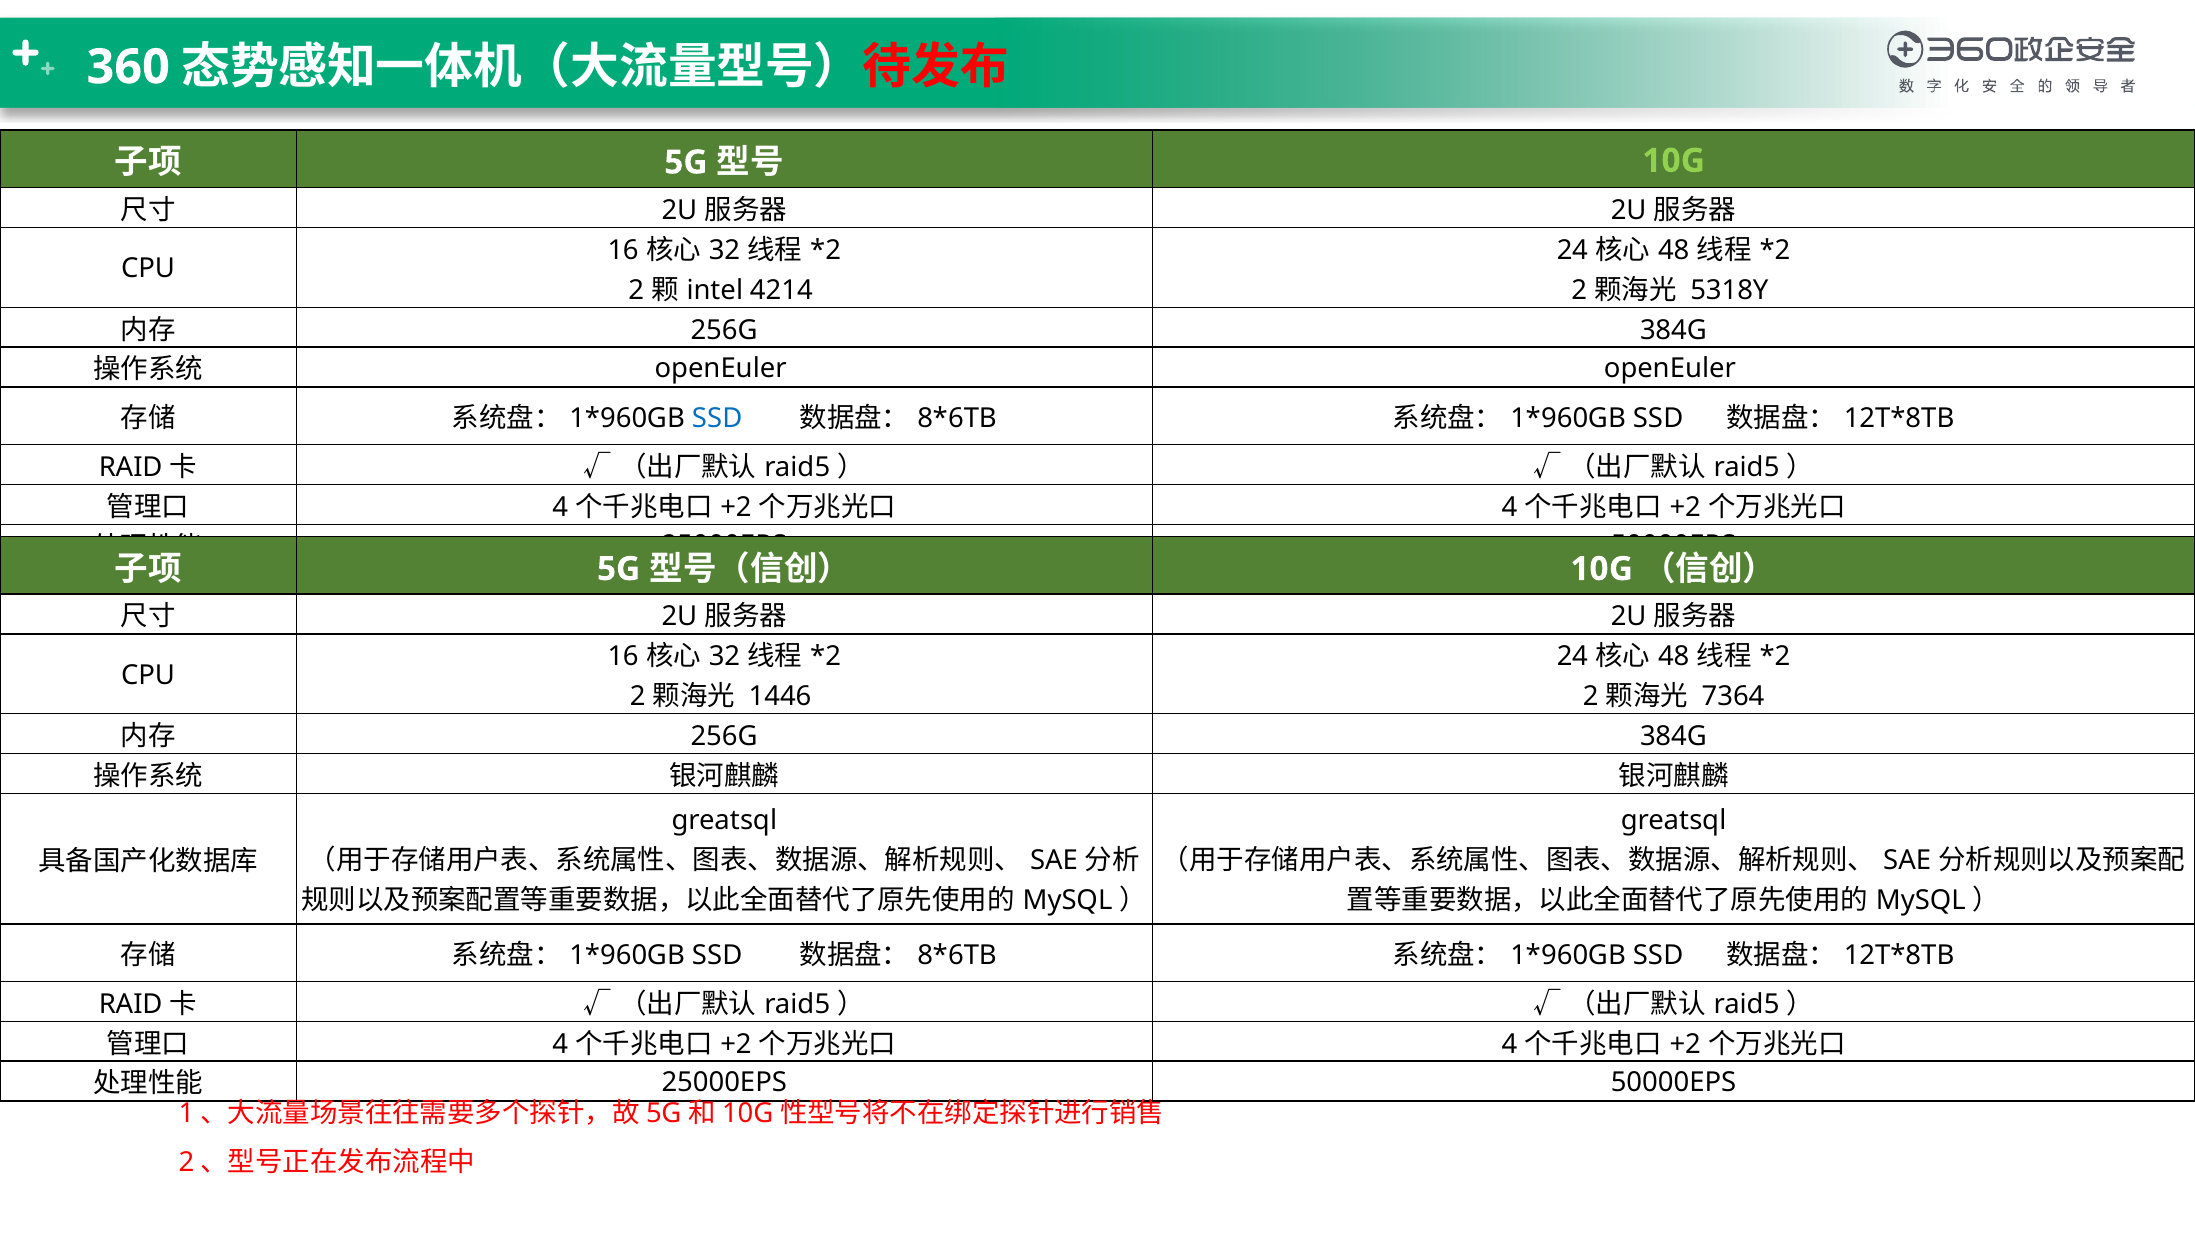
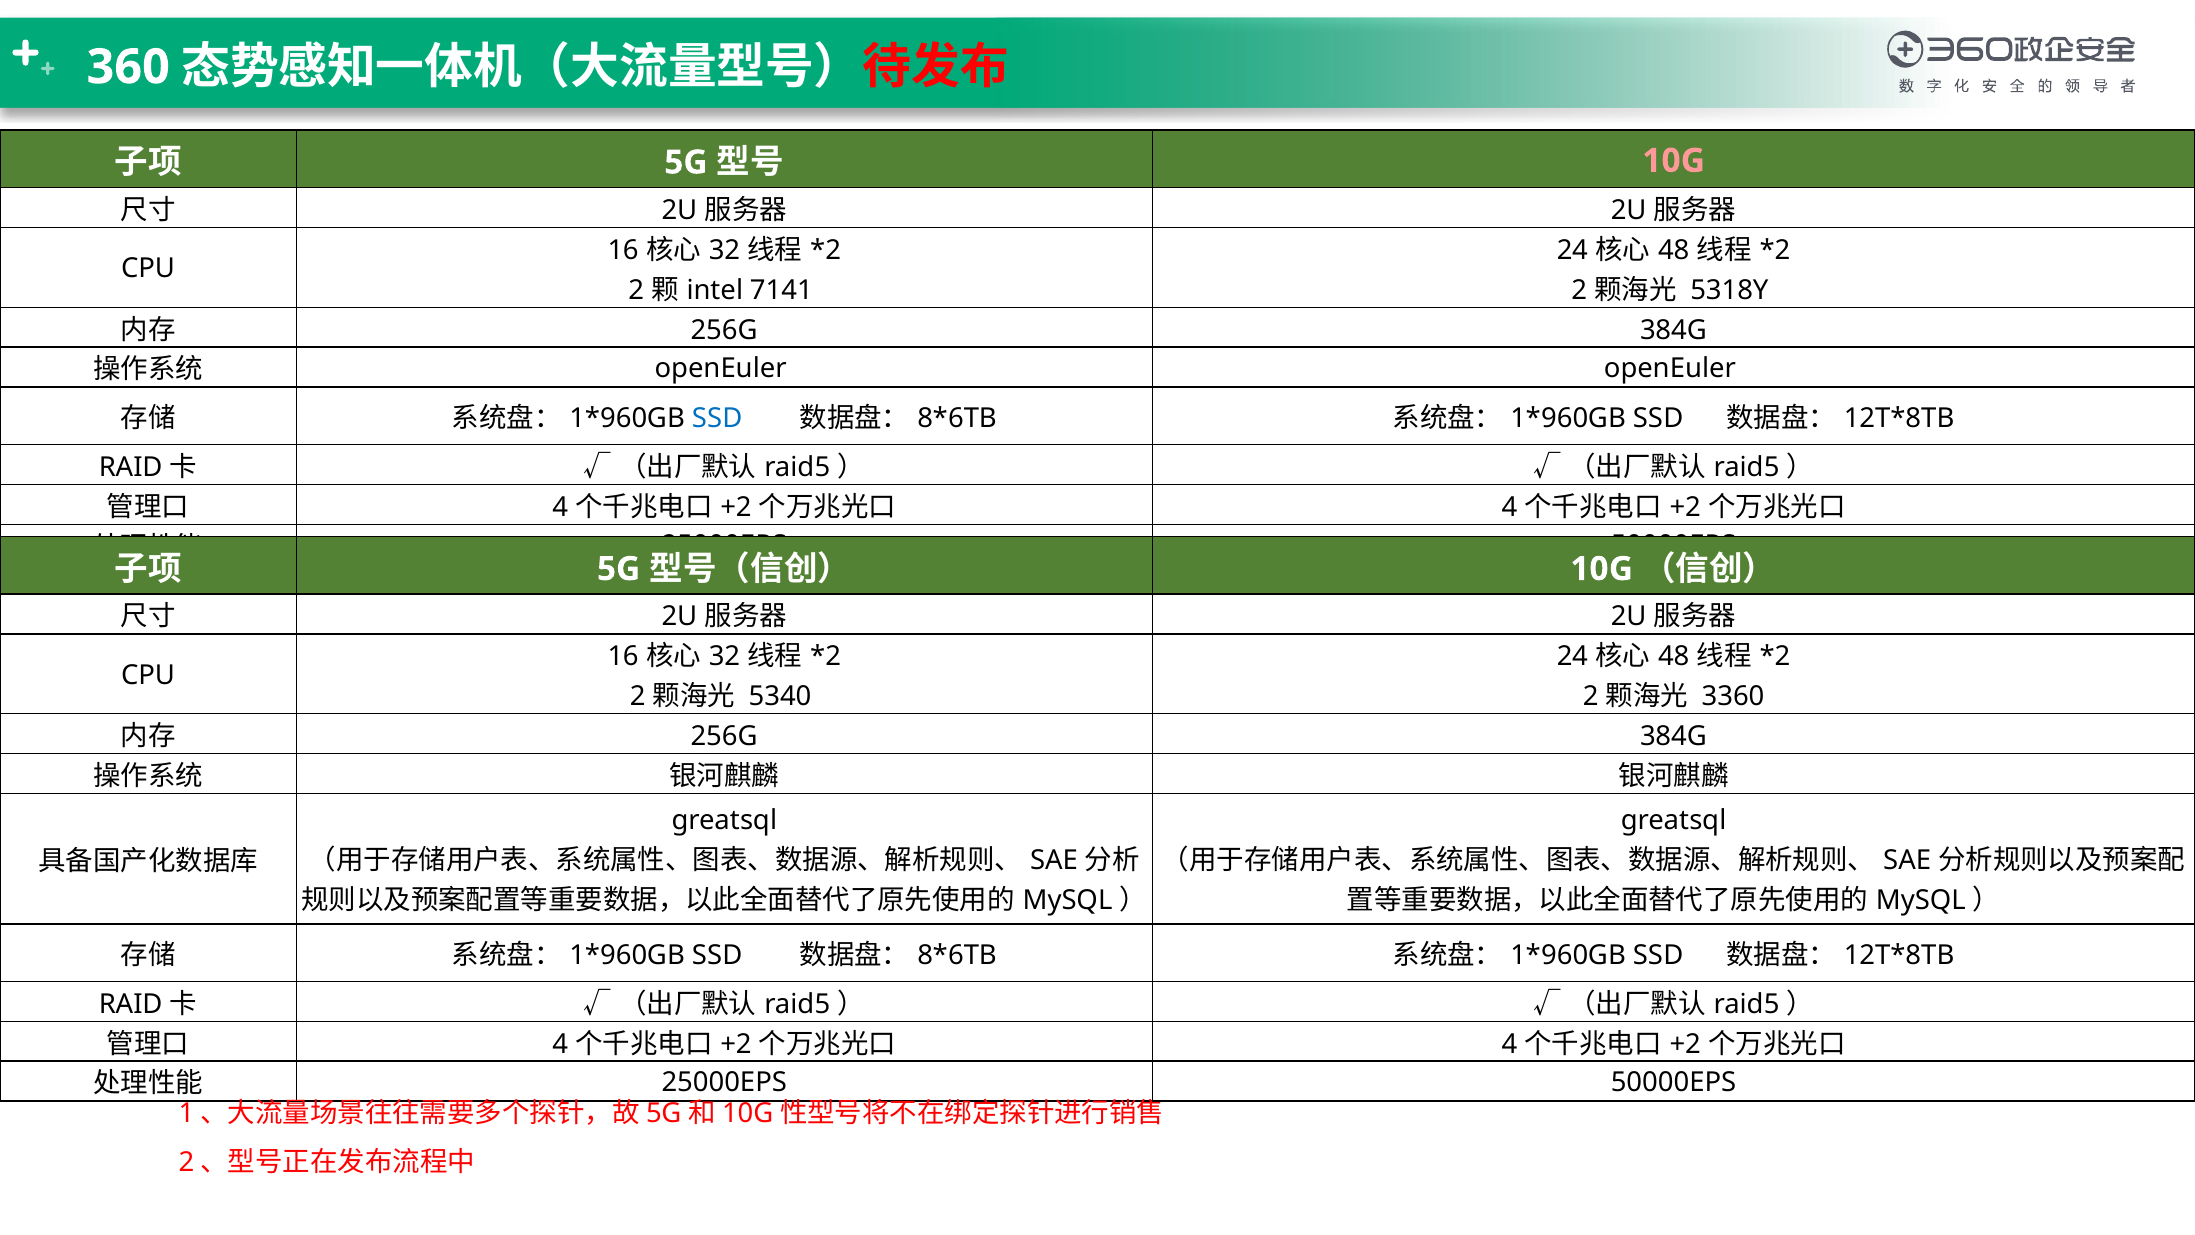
10G at (1674, 161) colour: light green -> pink
4214: 4214 -> 7141
1446: 1446 -> 5340
7364: 7364 -> 3360
